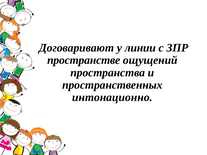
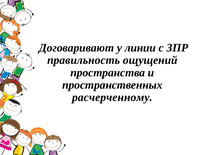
пространстве: пространстве -> правильность
интонационно: интонационно -> расчерченному
